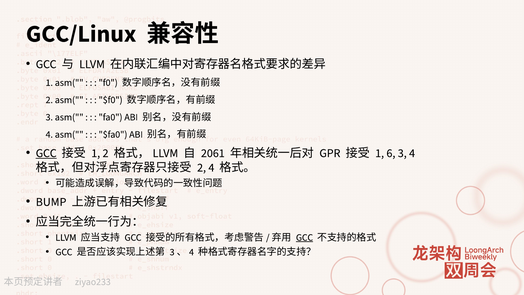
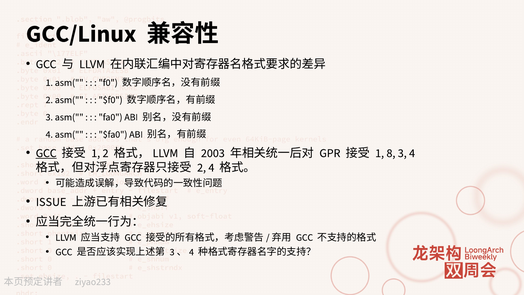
2061: 2061 -> 2003
6: 6 -> 8
BUMP: BUMP -> ISSUE
GCC at (305, 237) underline: present -> none
